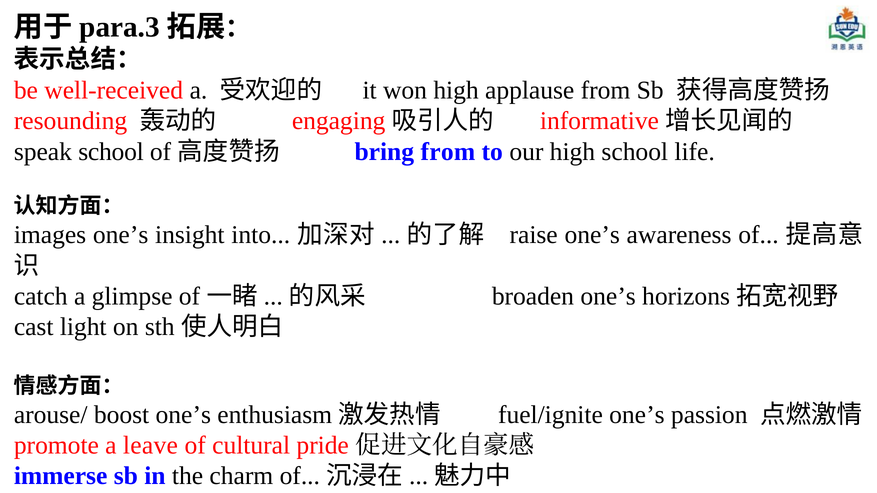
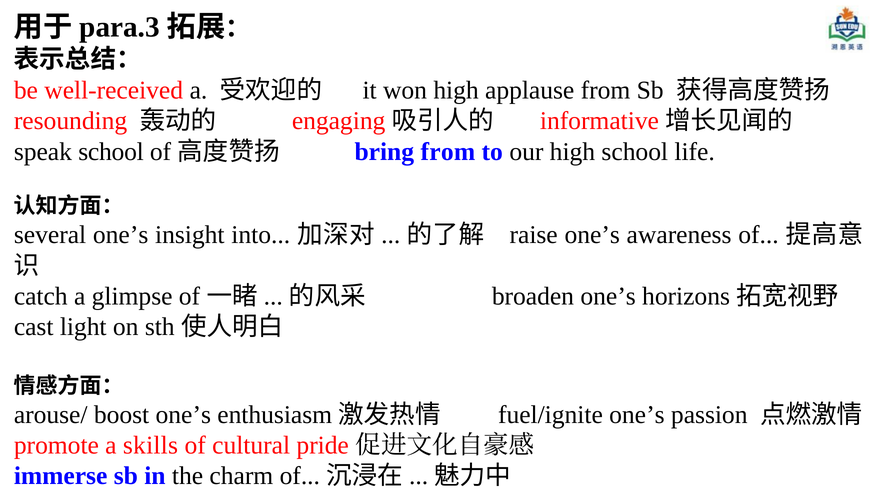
images: images -> several
leave: leave -> skills
